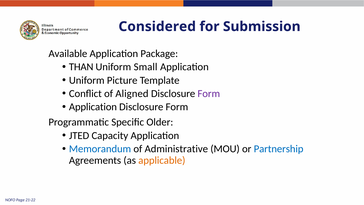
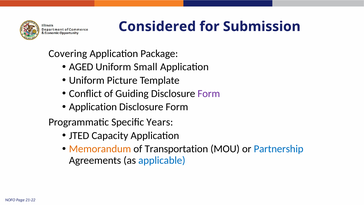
Available: Available -> Covering
THAN: THAN -> AGED
Aligned: Aligned -> Guiding
Older: Older -> Years
Memorandum colour: blue -> orange
Administrative: Administrative -> Transportation
applicable colour: orange -> blue
